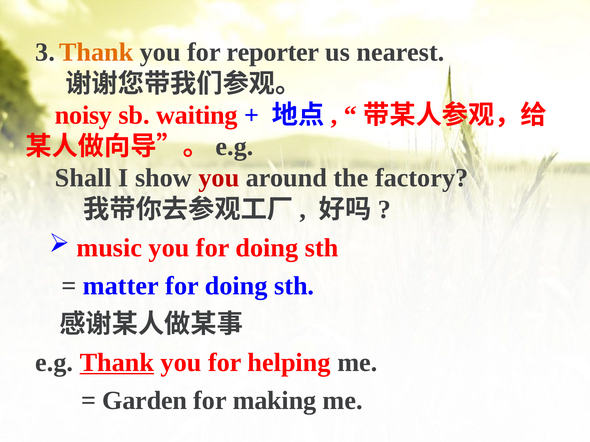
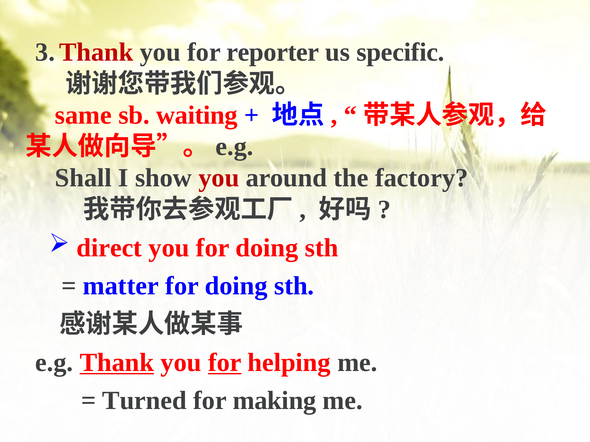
Thank at (96, 52) colour: orange -> red
nearest: nearest -> specific
noisy: noisy -> same
music: music -> direct
for at (225, 363) underline: none -> present
Garden: Garden -> Turned
